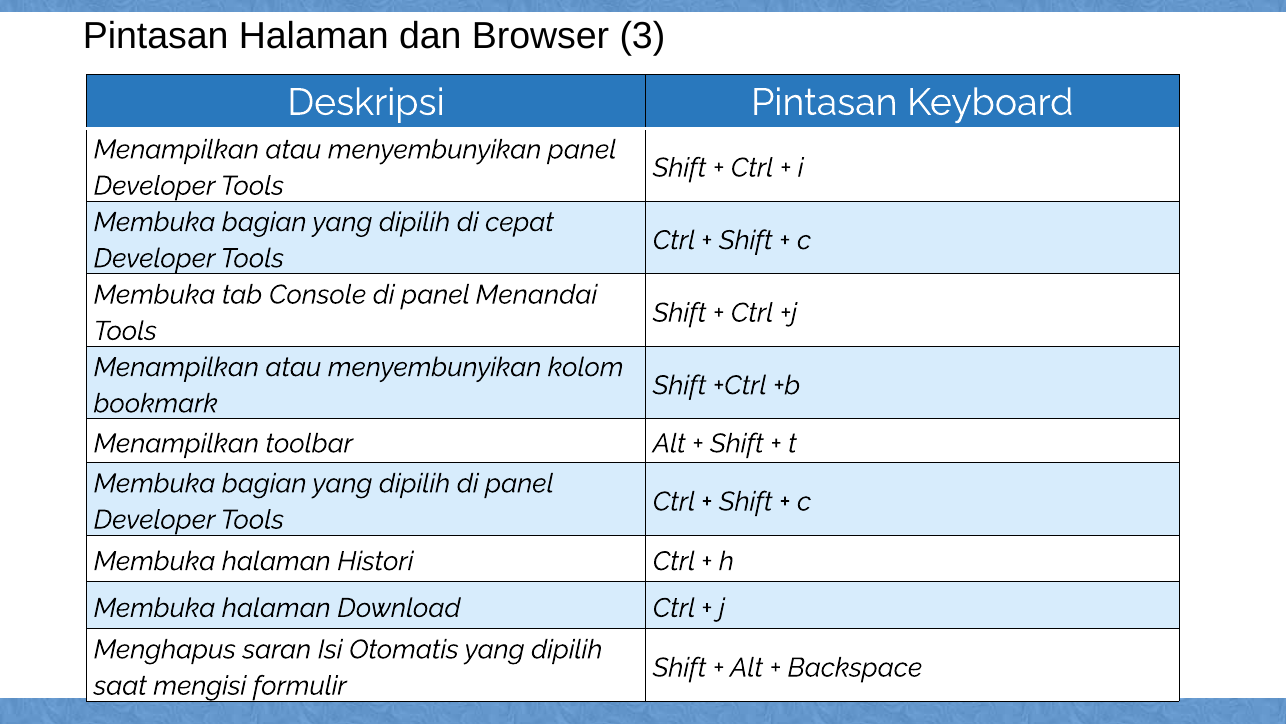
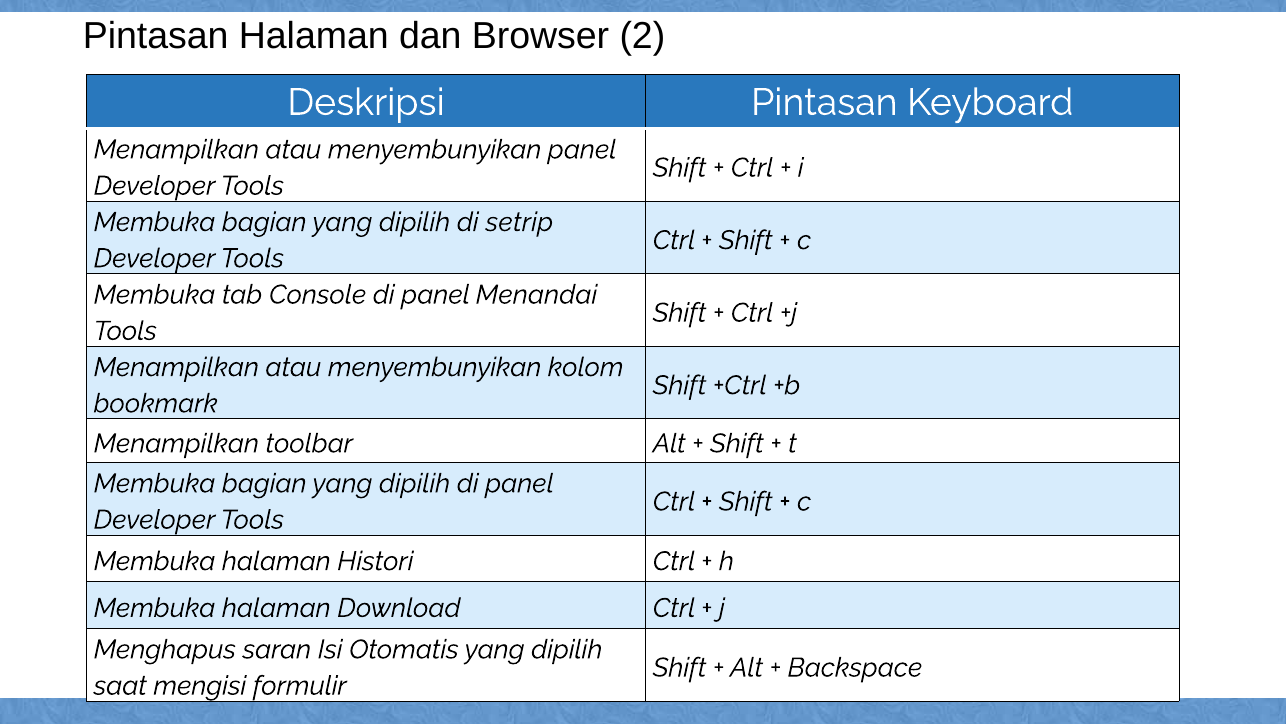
3: 3 -> 2
cepat: cepat -> setrip
